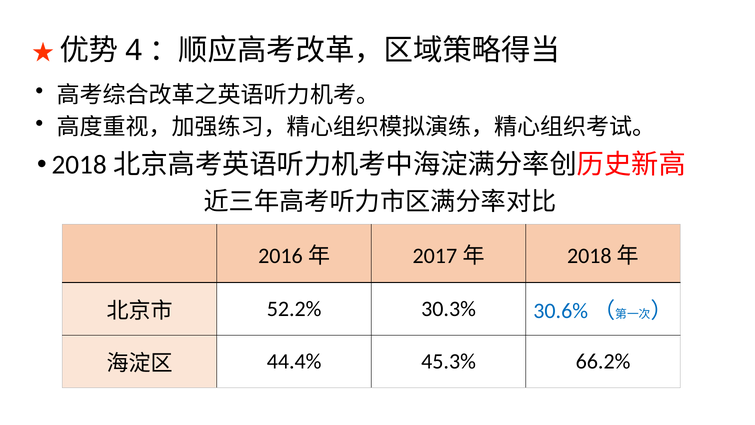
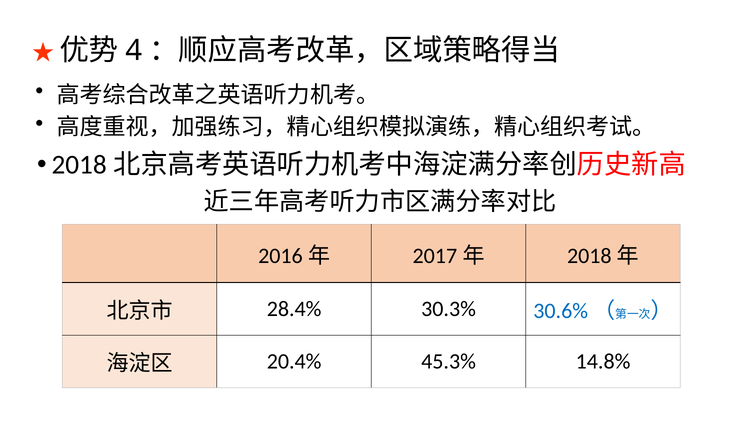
52.2%: 52.2% -> 28.4%
44.4%: 44.4% -> 20.4%
66.2%: 66.2% -> 14.8%
